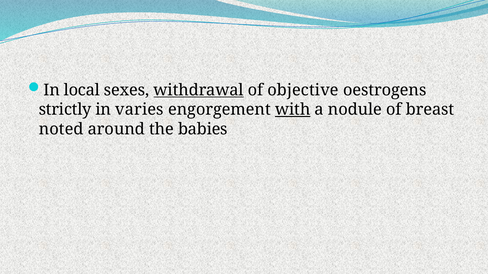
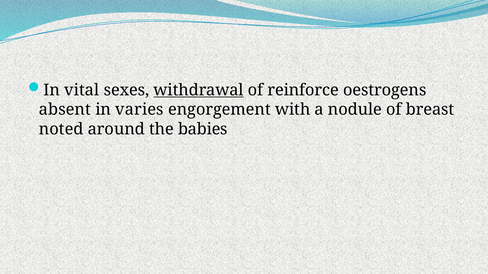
local: local -> vital
objective: objective -> reinforce
strictly: strictly -> absent
with underline: present -> none
